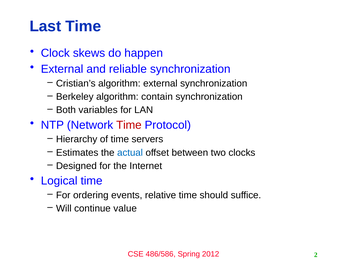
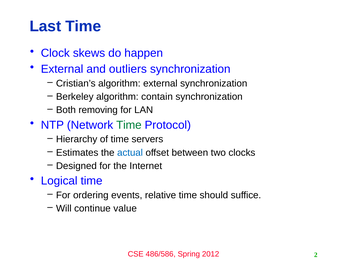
reliable: reliable -> outliers
variables: variables -> removing
Time at (129, 125) colour: red -> green
